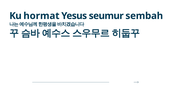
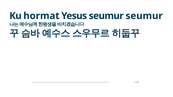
seumur sembah: sembah -> seumur
